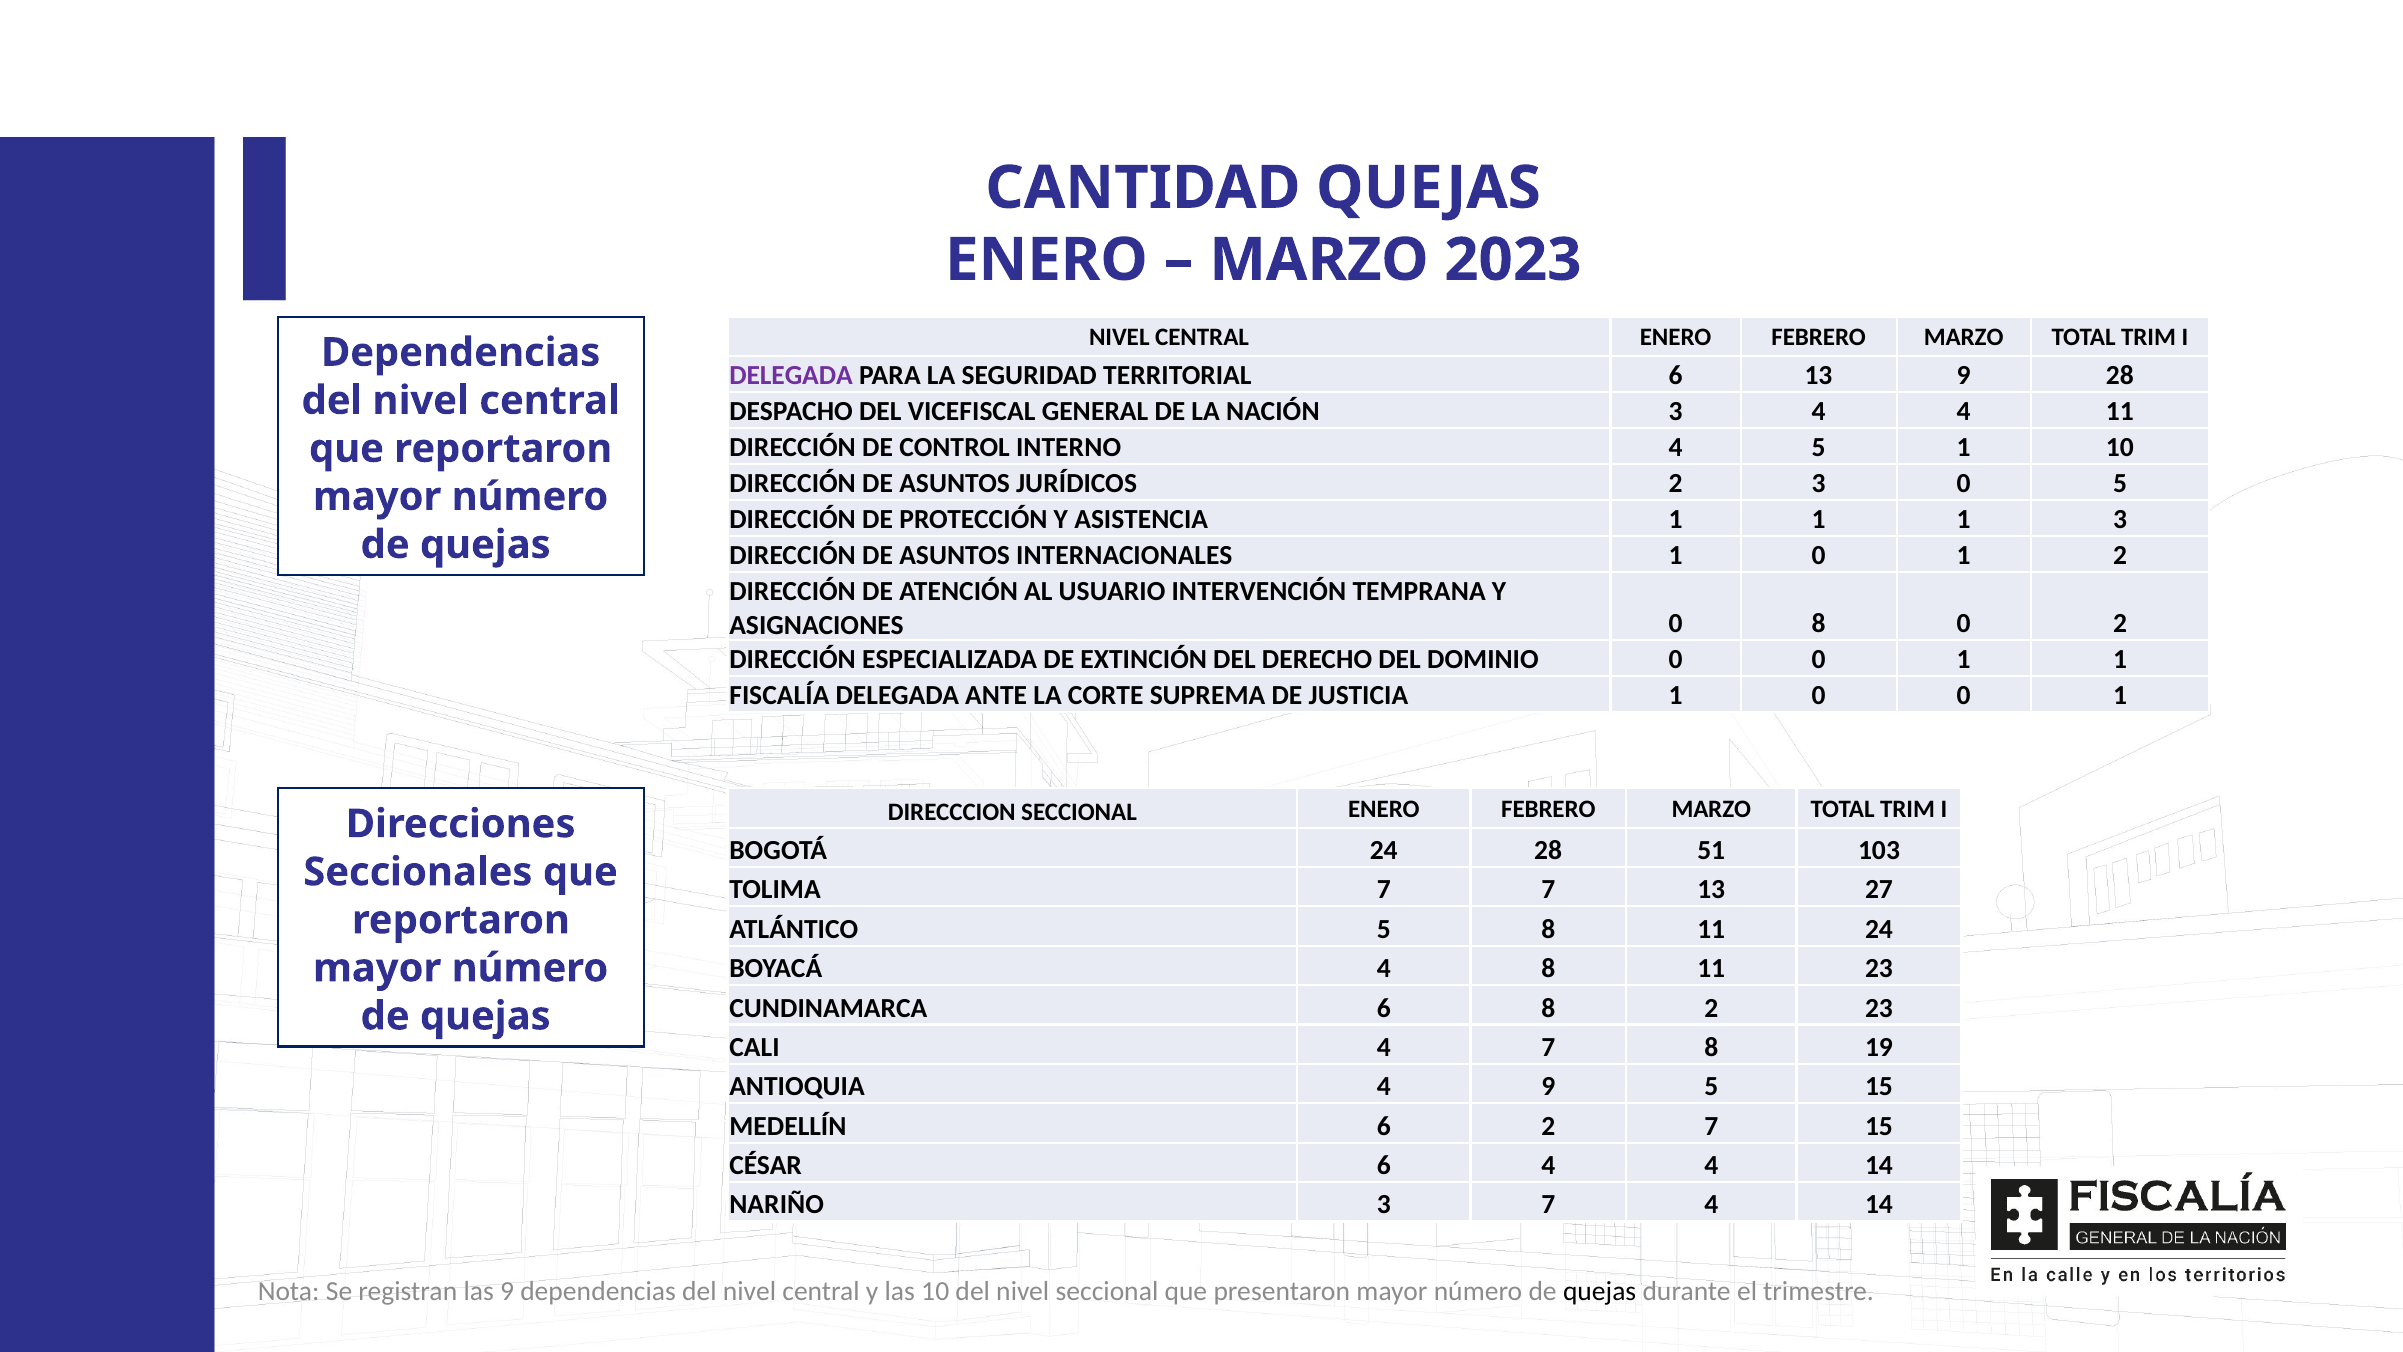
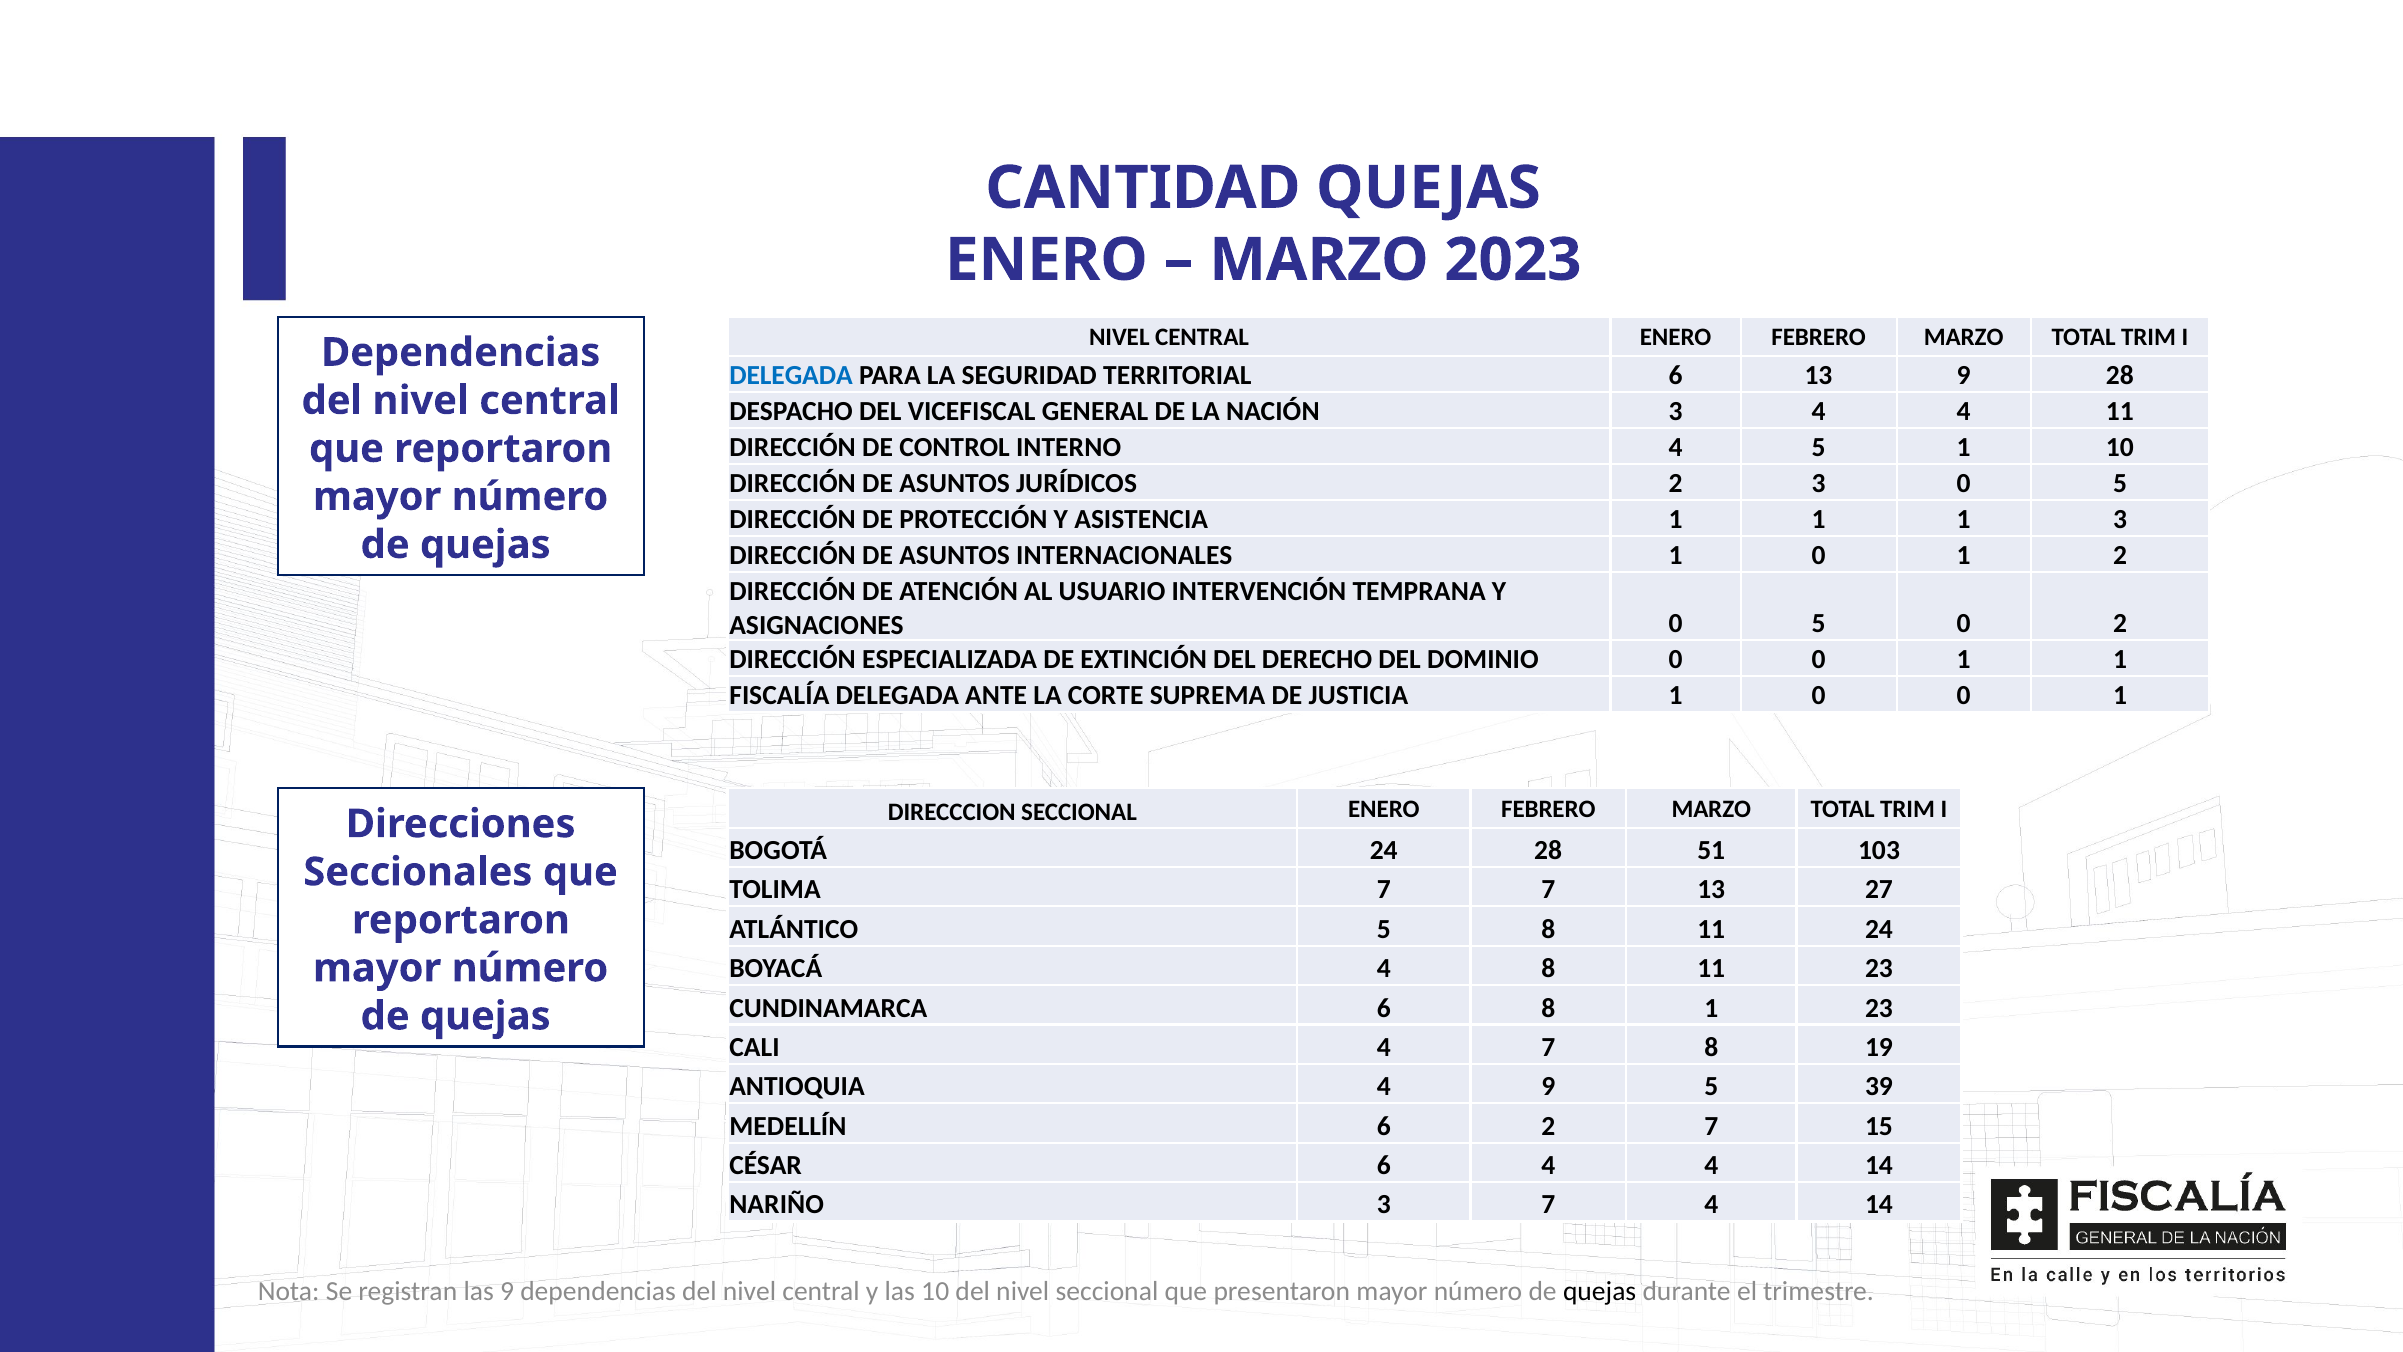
DELEGADA at (791, 375) colour: purple -> blue
ASIGNACIONES 0 8: 8 -> 5
8 2: 2 -> 1
5 15: 15 -> 39
